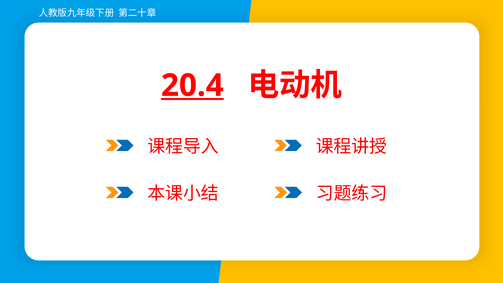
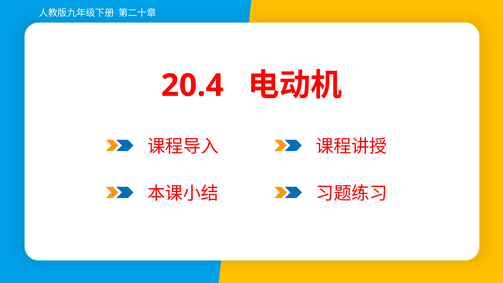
20.4 underline: present -> none
